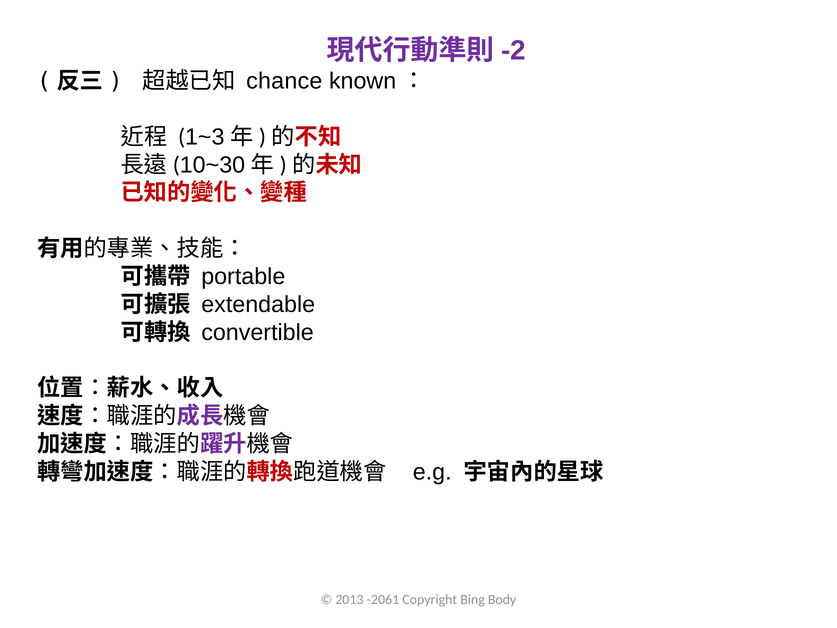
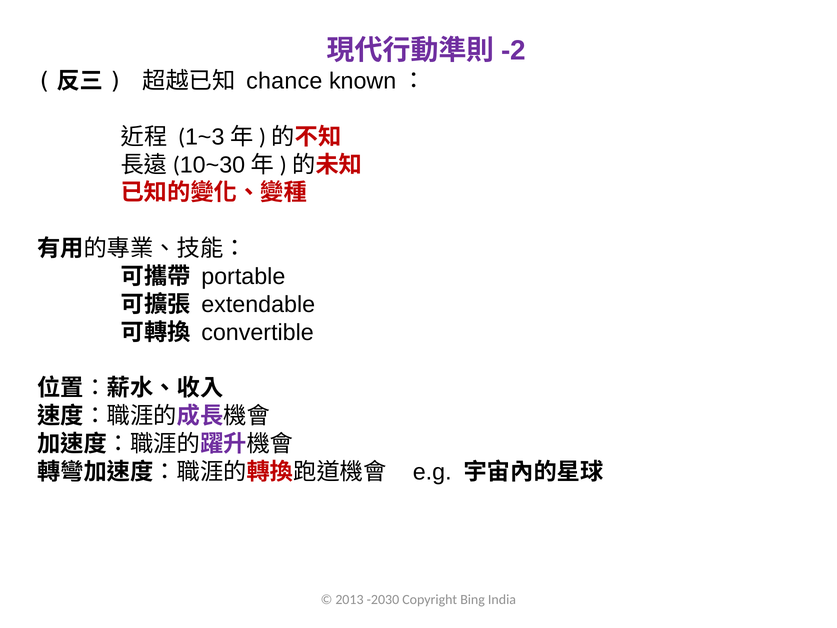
-2061: -2061 -> -2030
Body: Body -> India
